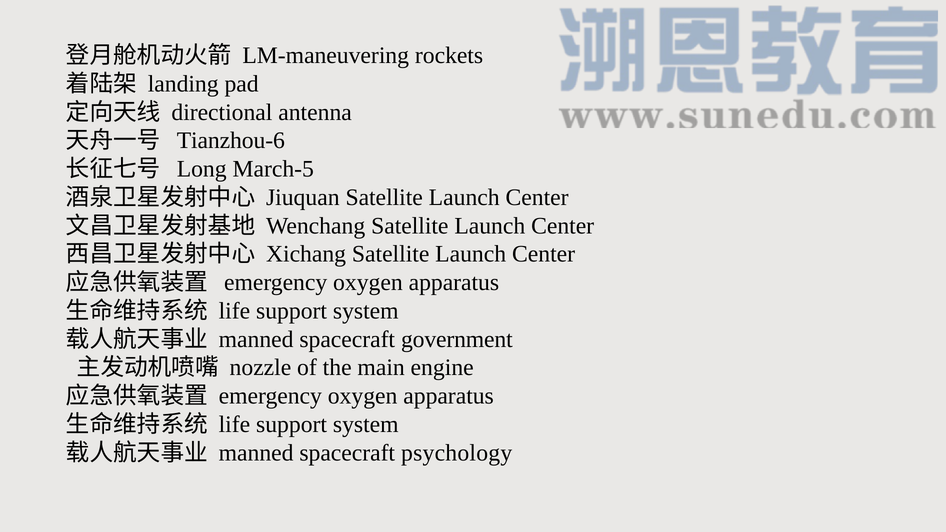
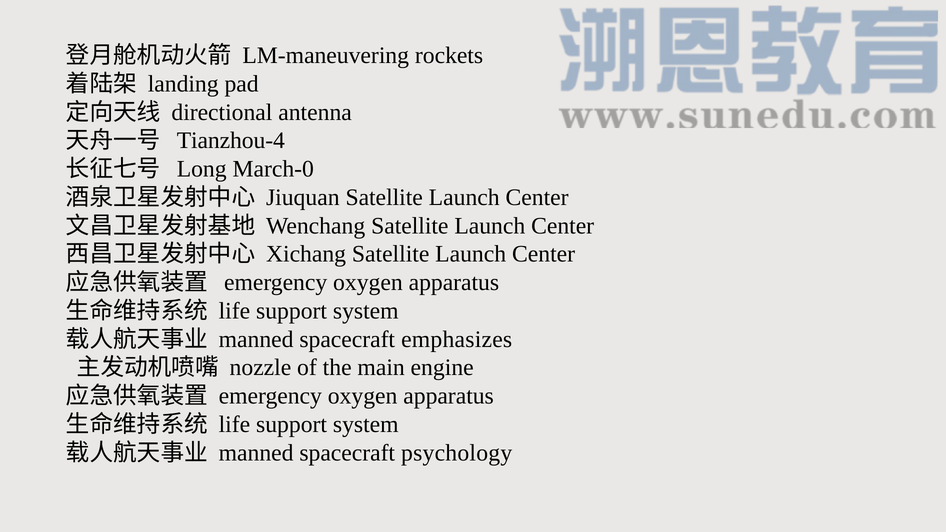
Tianzhou-6: Tianzhou-6 -> Tianzhou-4
March-5: March-5 -> March-0
government: government -> emphasizes
